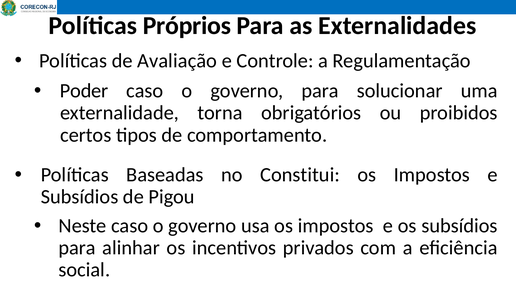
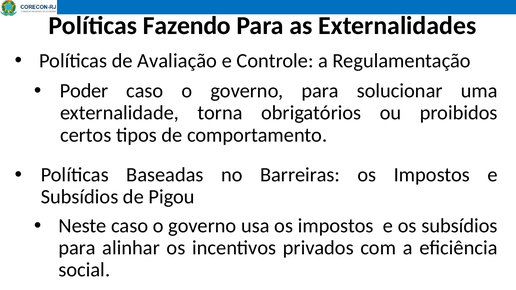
Próprios: Próprios -> Fazendo
Constitui: Constitui -> Barreiras
